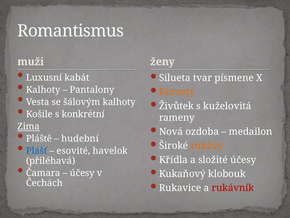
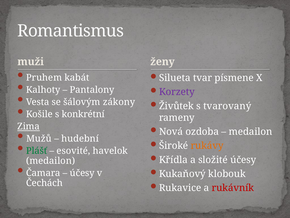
Luxusní: Luxusní -> Pruhem
Korzety colour: orange -> purple
šálovým kalhoty: kalhoty -> zákony
kuželovitá: kuželovitá -> tvarovaný
Pláště: Pláště -> Mužů
Plášť colour: blue -> green
přiléhavá at (51, 160): přiléhavá -> medailon
